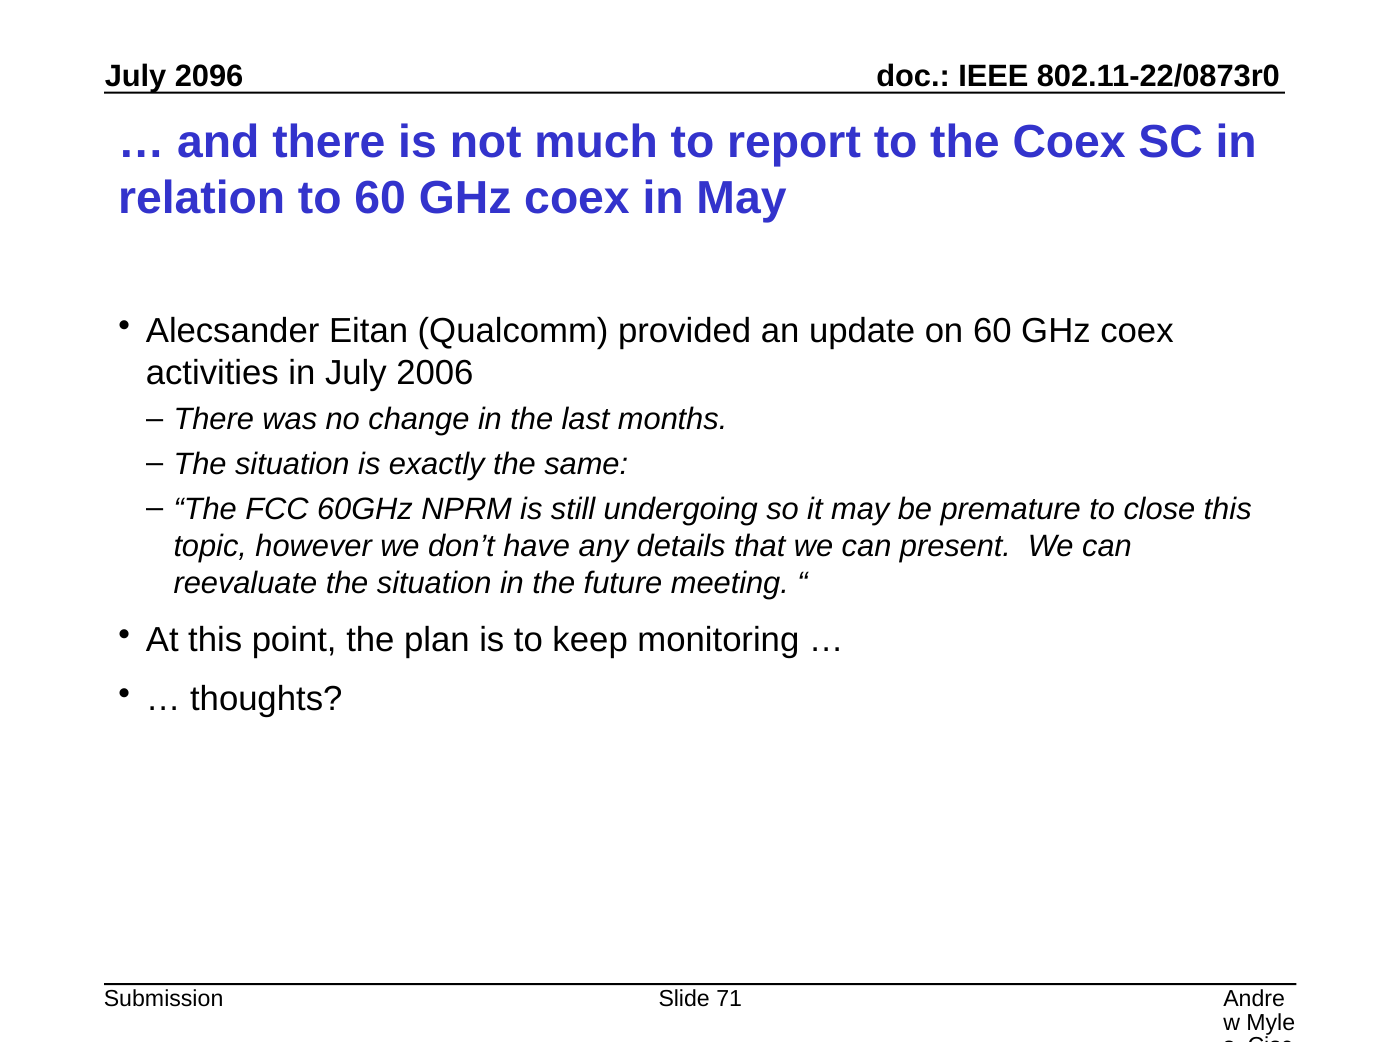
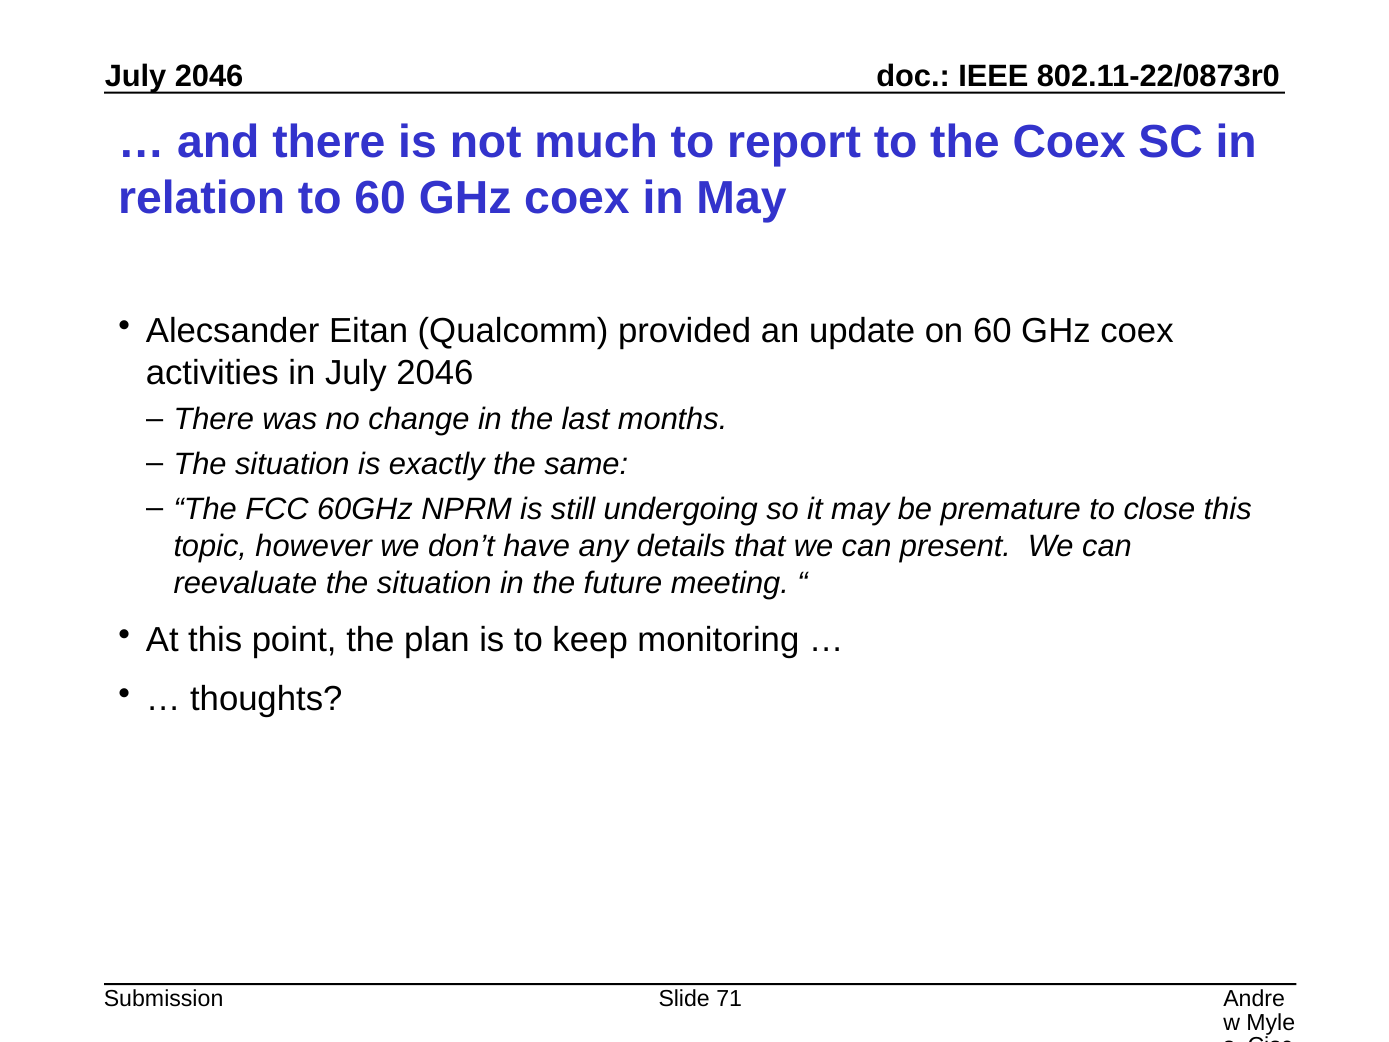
2096 at (209, 76): 2096 -> 2046
in July 2006: 2006 -> 2046
